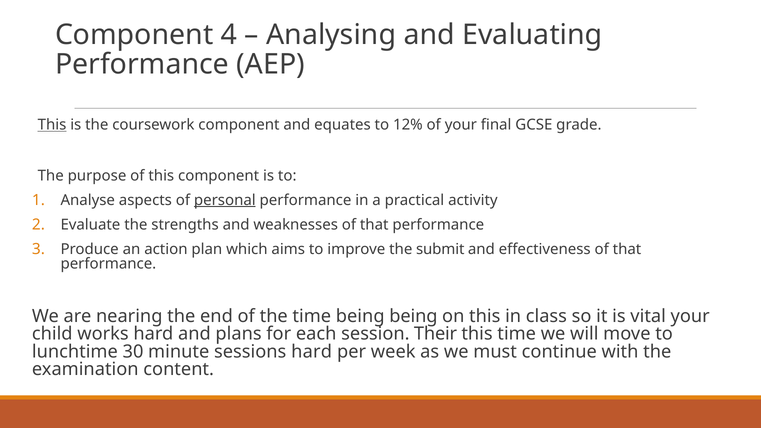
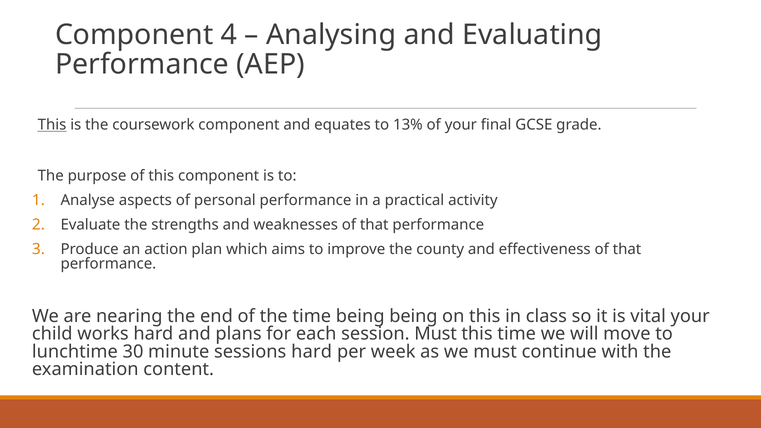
12%: 12% -> 13%
personal underline: present -> none
submit: submit -> county
session Their: Their -> Must
